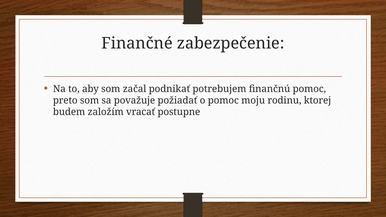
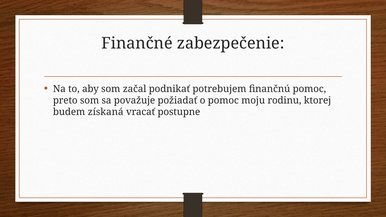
založím: založím -> získaná
